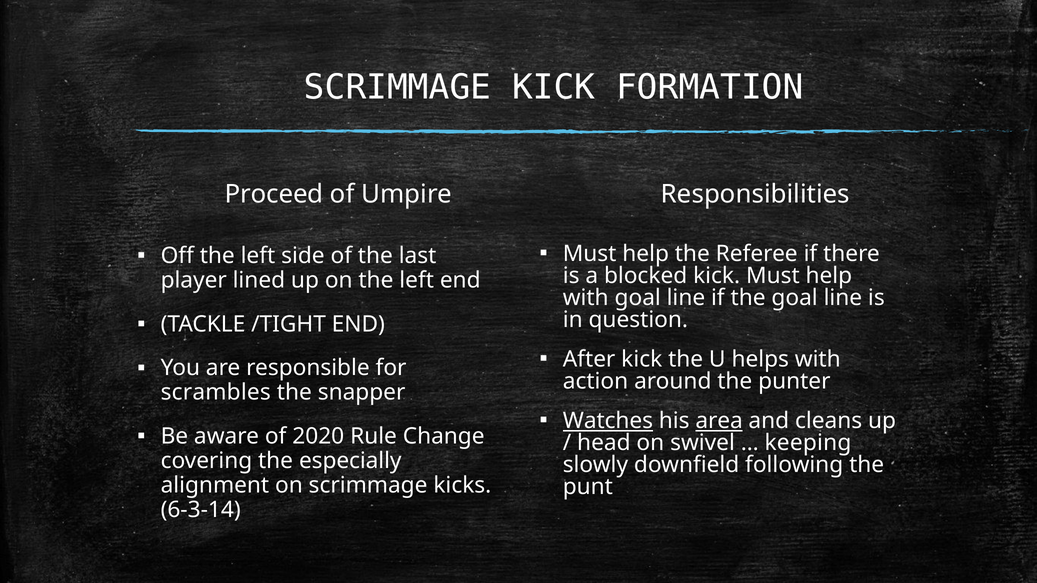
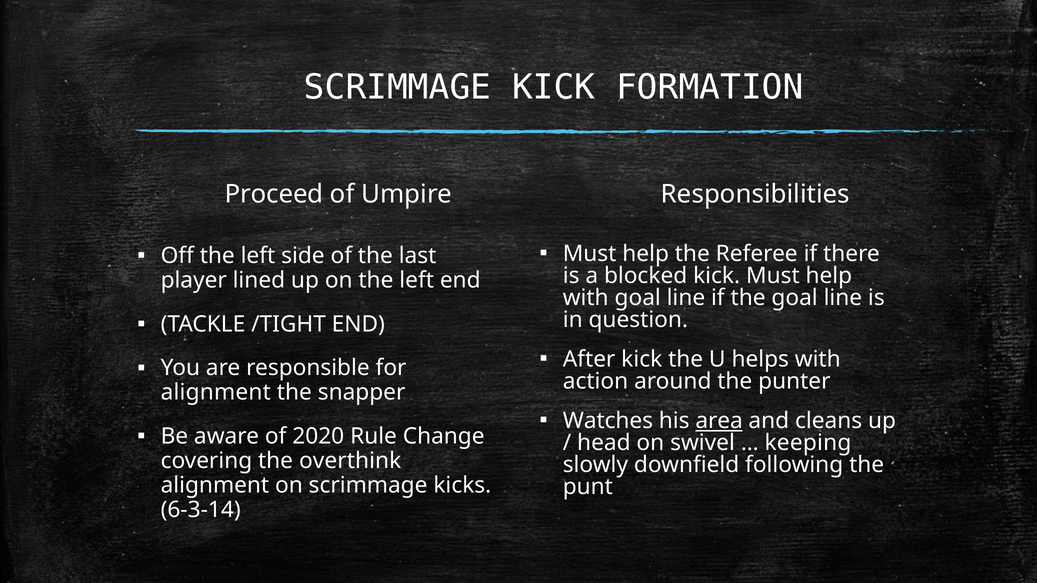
scrambles at (216, 393): scrambles -> alignment
Watches underline: present -> none
especially: especially -> overthink
